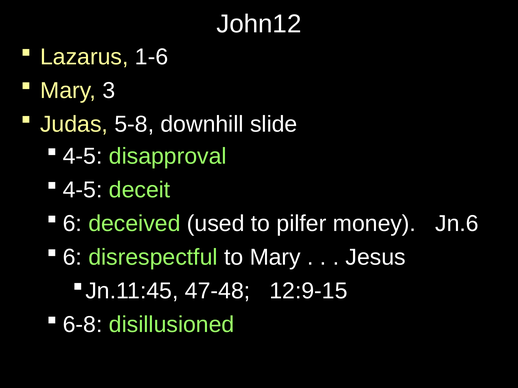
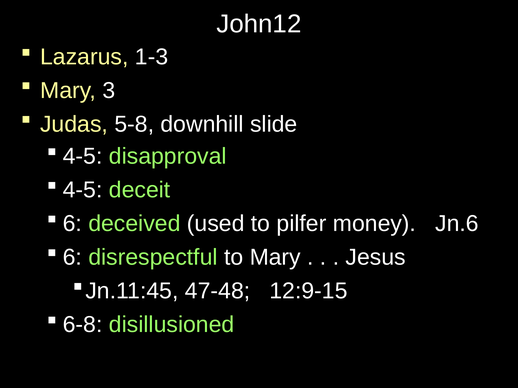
1-6: 1-6 -> 1-3
